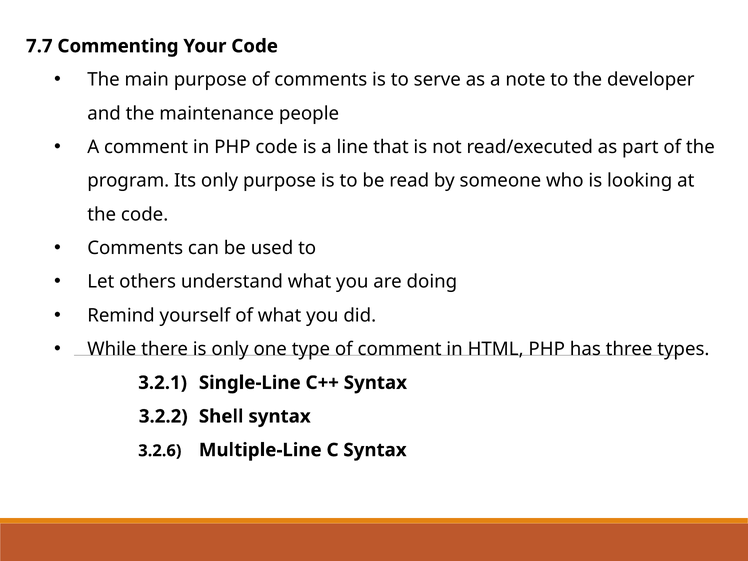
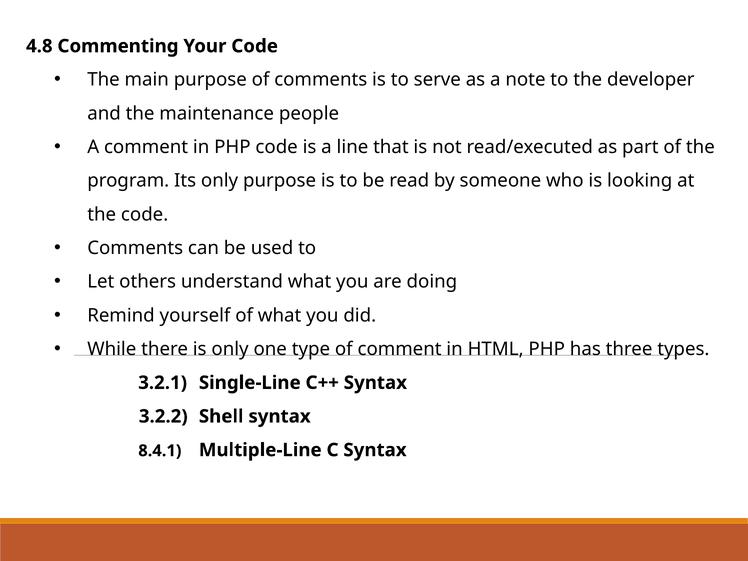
7.7: 7.7 -> 4.8
3.2.6: 3.2.6 -> 8.4.1
